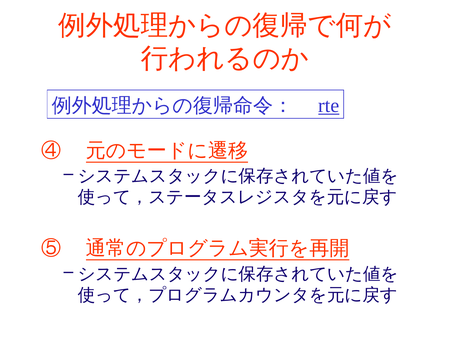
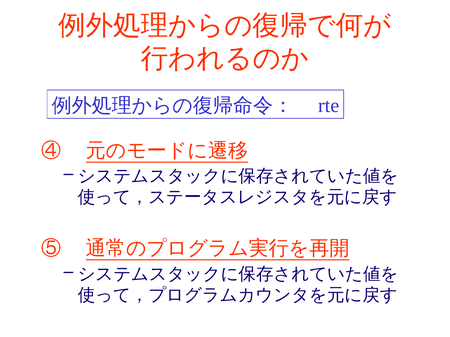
rte underline: present -> none
